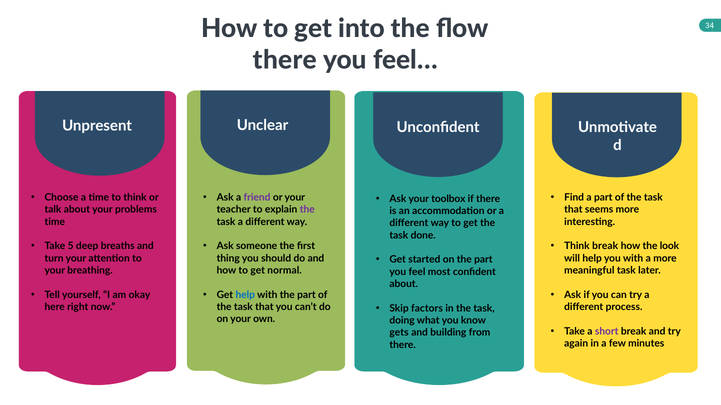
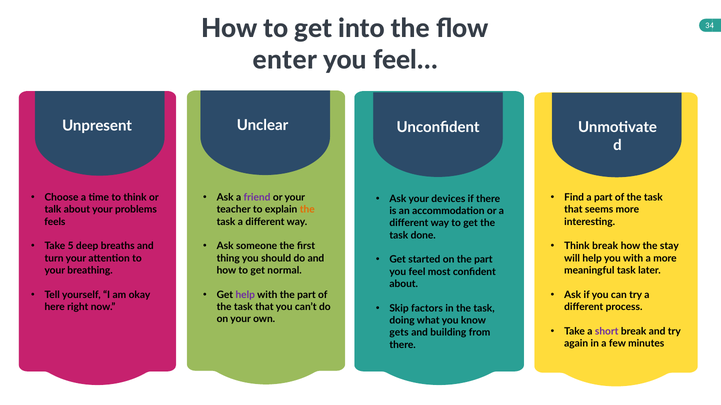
there at (285, 60): there -> enter
toolbox: toolbox -> devices
the at (307, 210) colour: purple -> orange
time at (55, 222): time -> feels
look: look -> stay
help at (245, 295) colour: blue -> purple
